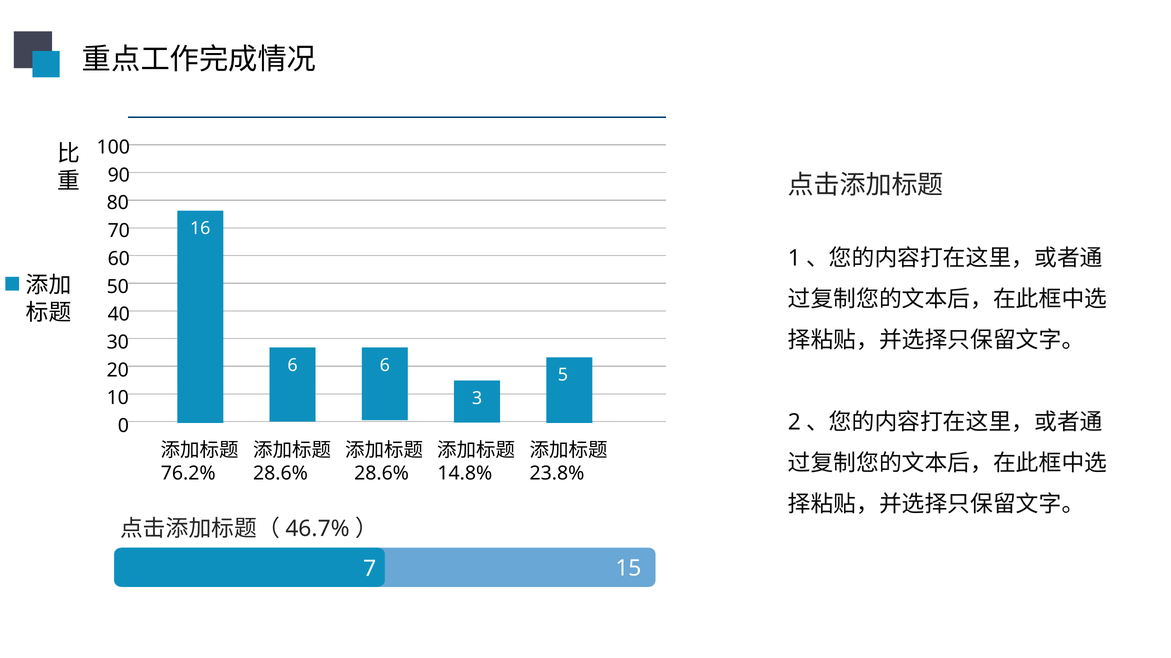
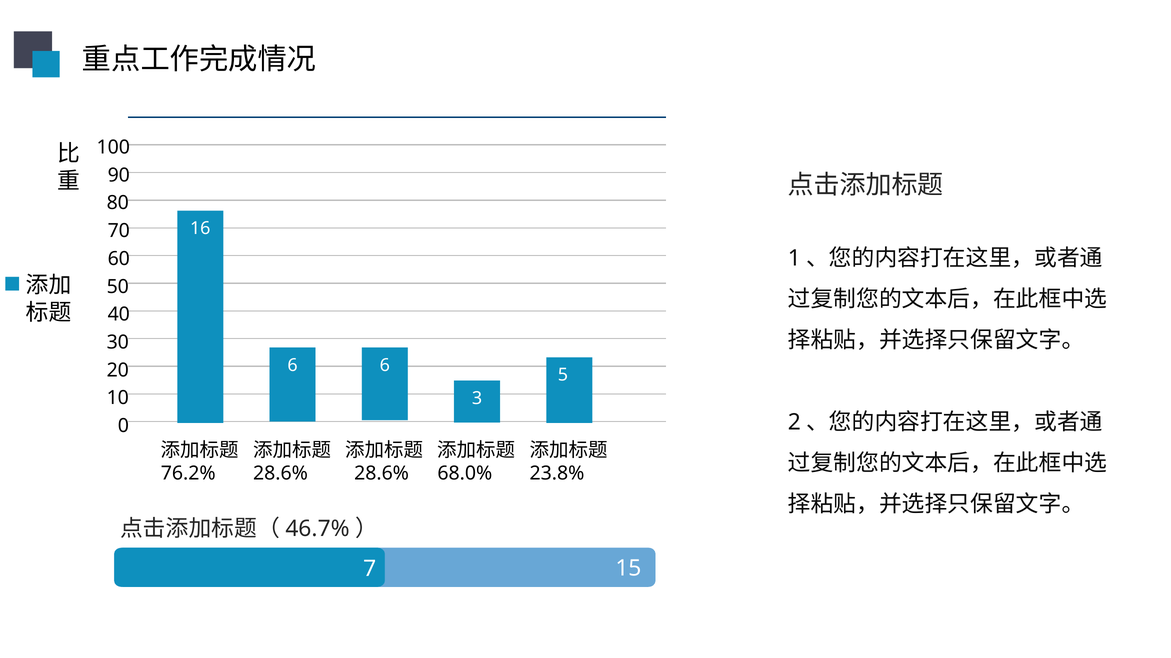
14.8%: 14.8% -> 68.0%
